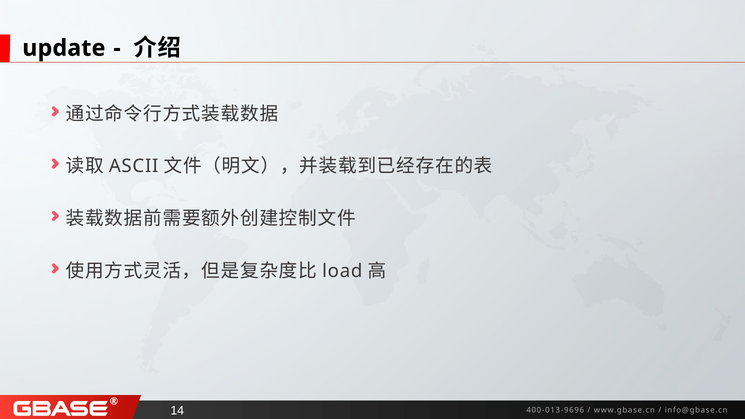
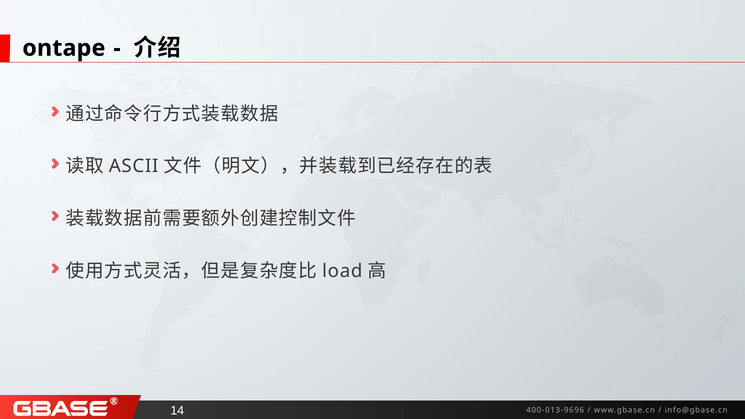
update: update -> ontape
